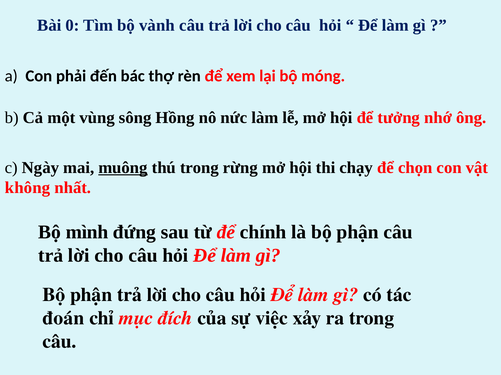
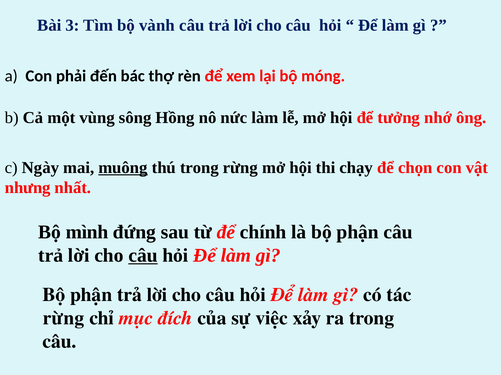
0: 0 -> 3
không: không -> nhưng
câu at (143, 256) underline: none -> present
đoán at (63, 319): đoán -> rừng
